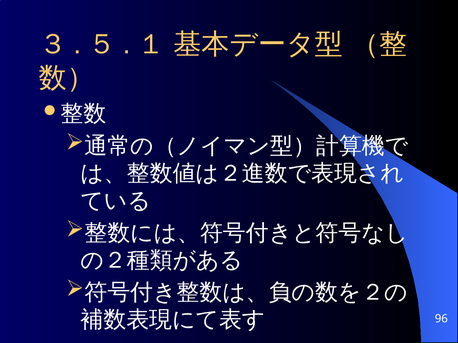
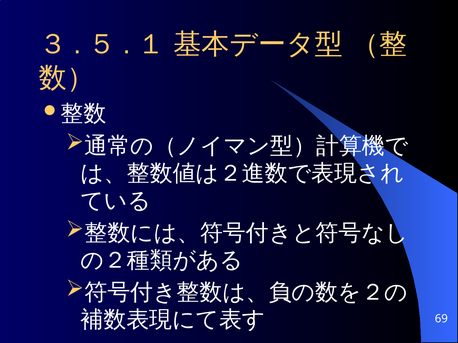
96: 96 -> 69
